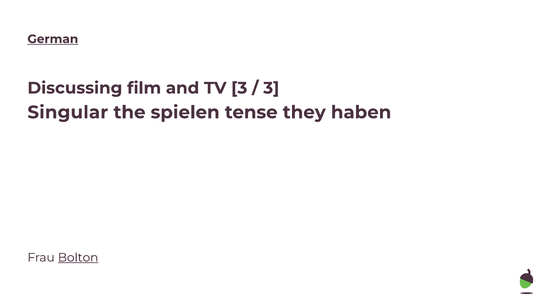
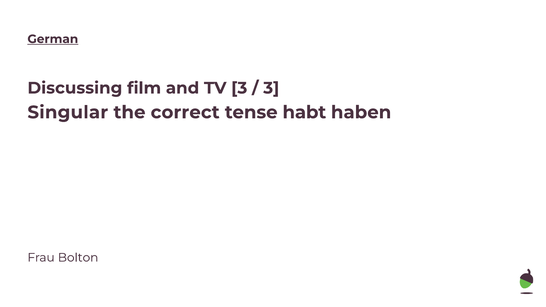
spielen: spielen -> correct
they: they -> habt
Bolton underline: present -> none
